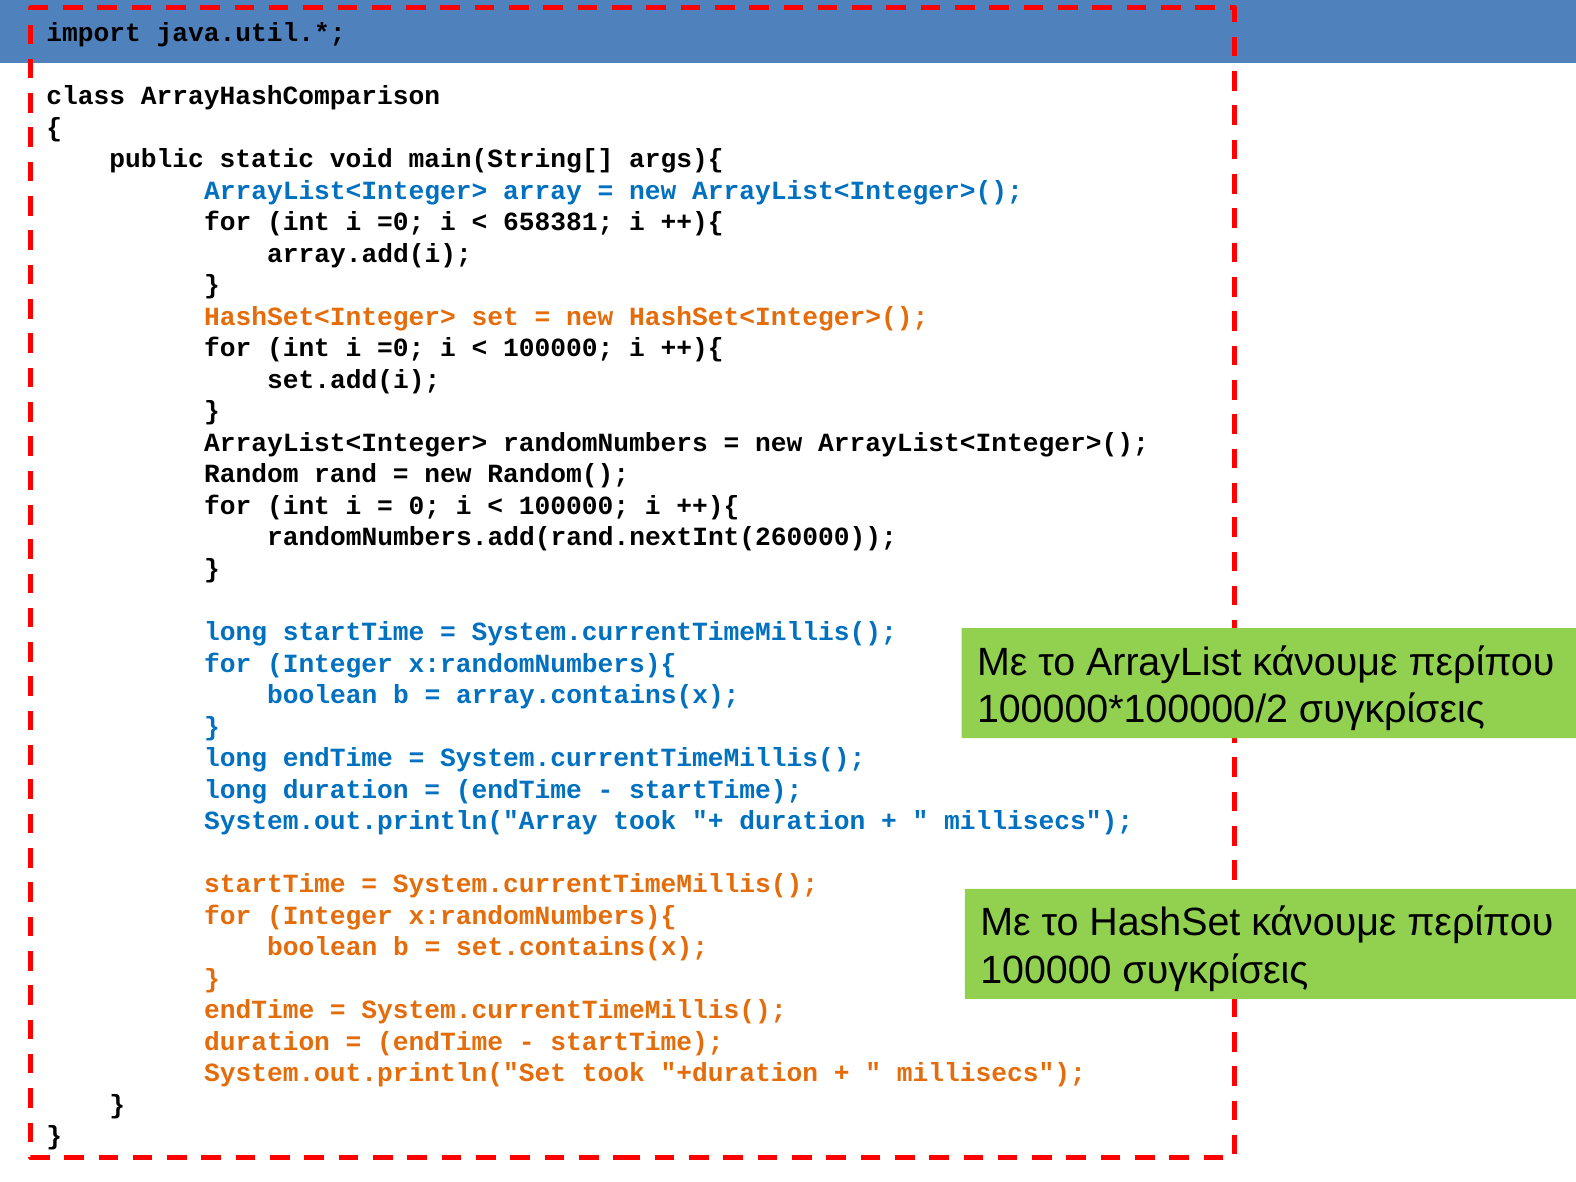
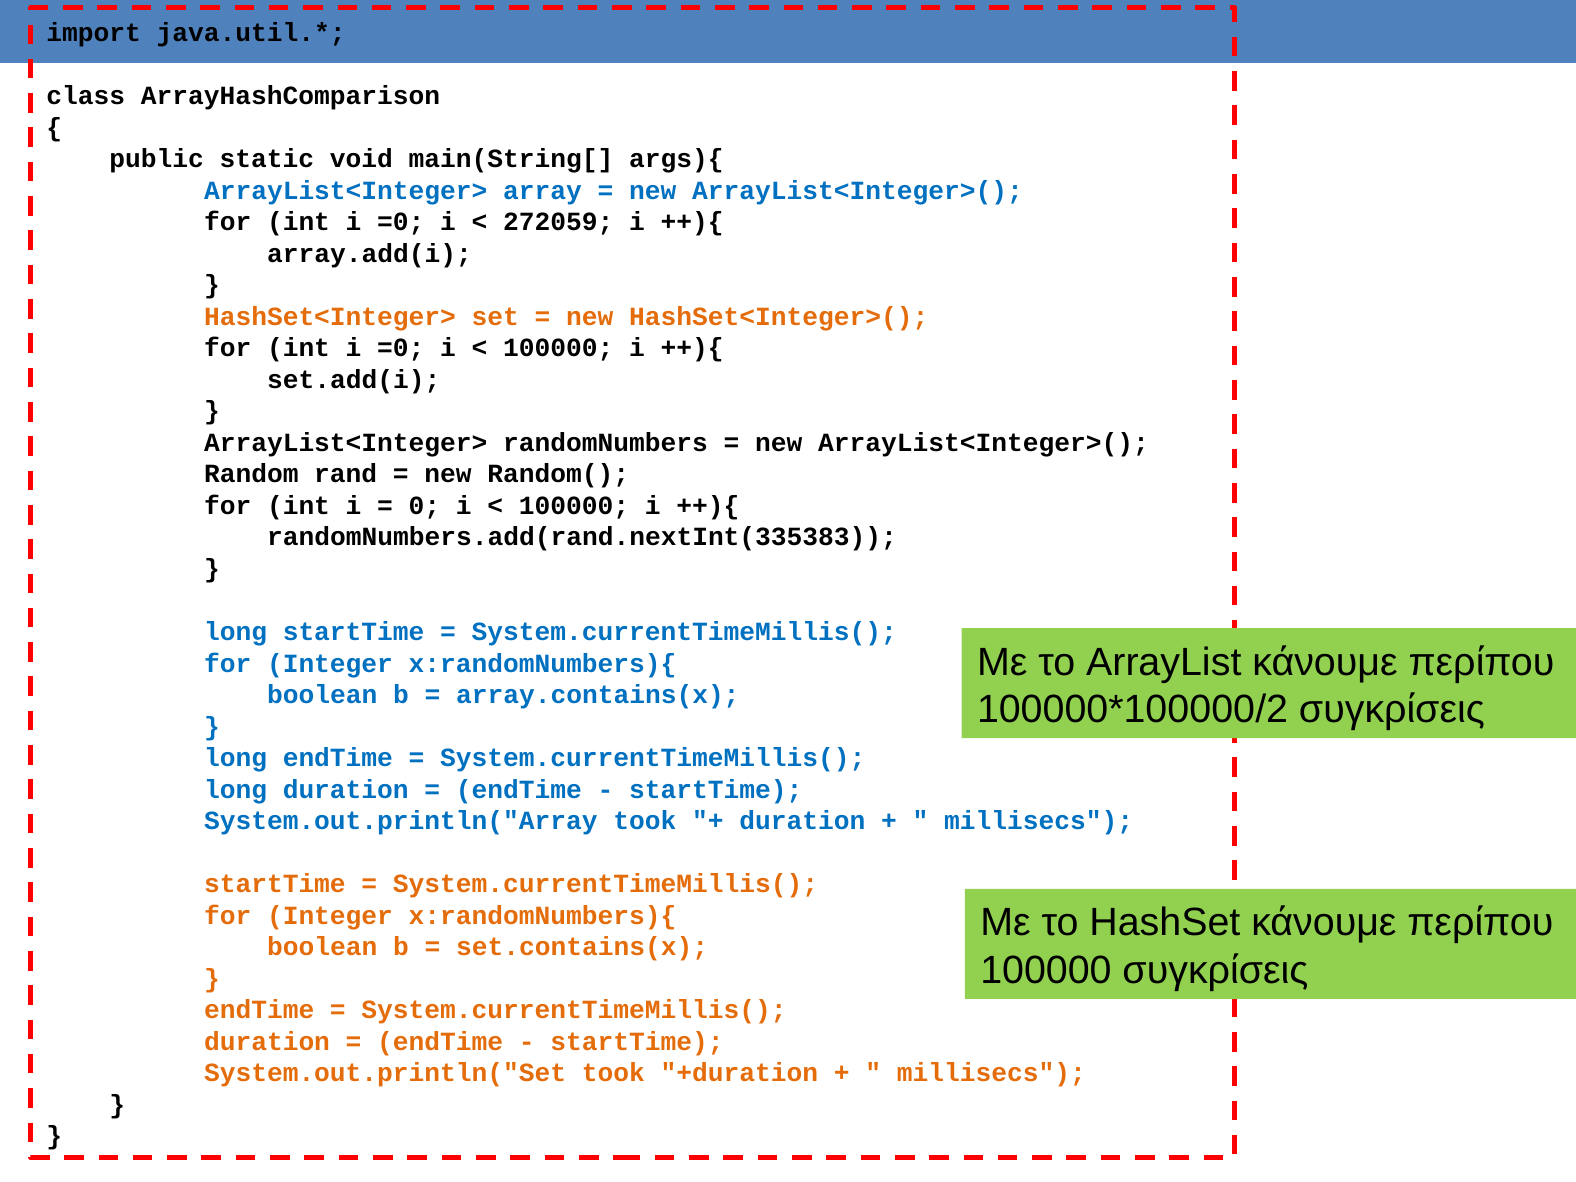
658381: 658381 -> 272059
randomNumbers.add(rand.nextInt(260000: randomNumbers.add(rand.nextInt(260000 -> randomNumbers.add(rand.nextInt(335383
